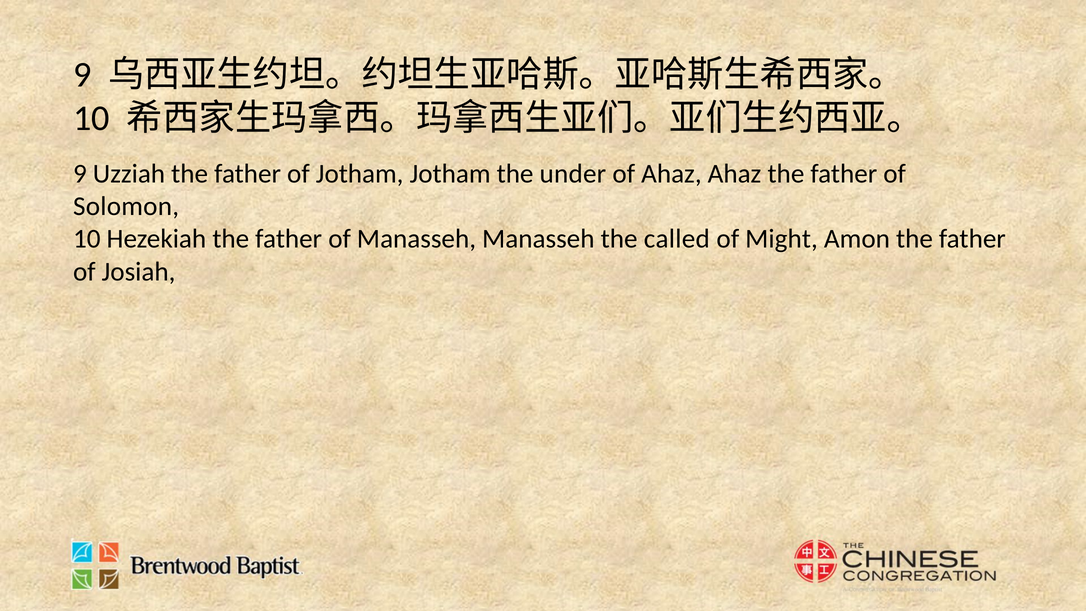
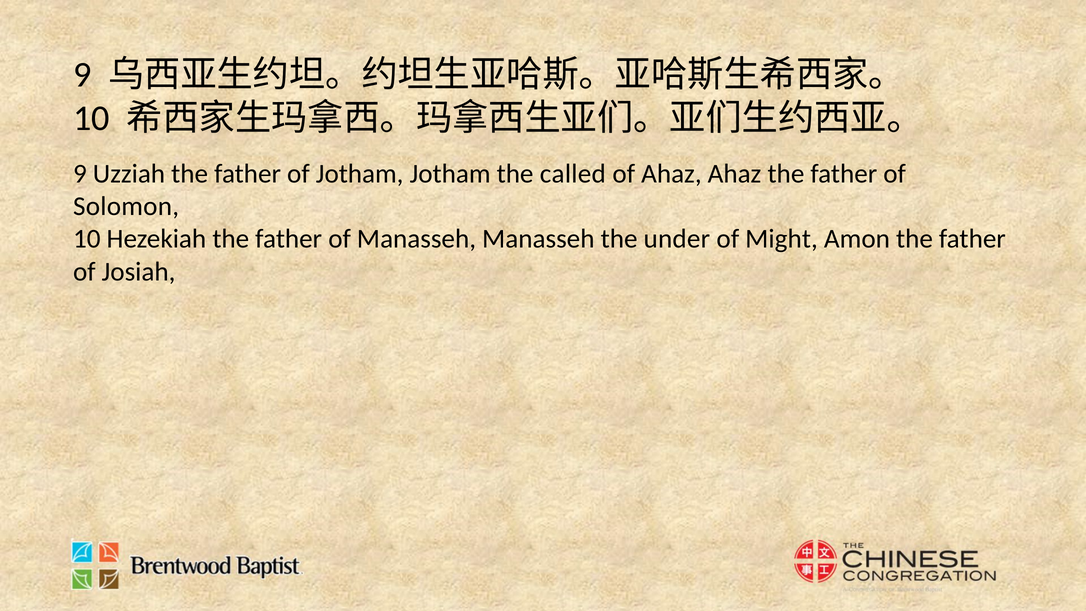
under: under -> called
called: called -> under
